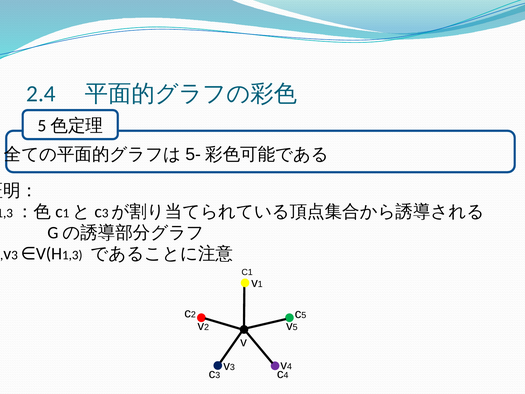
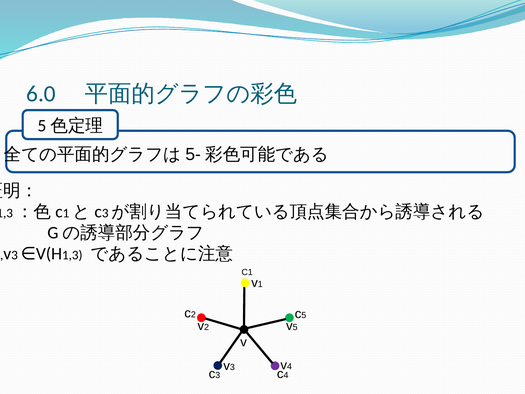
2.4: 2.4 -> 6.0
